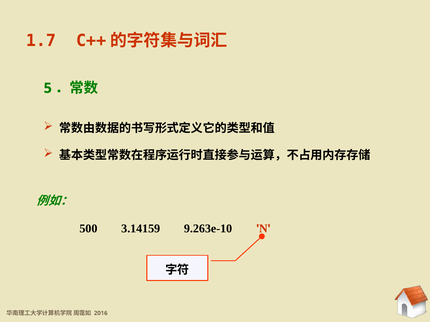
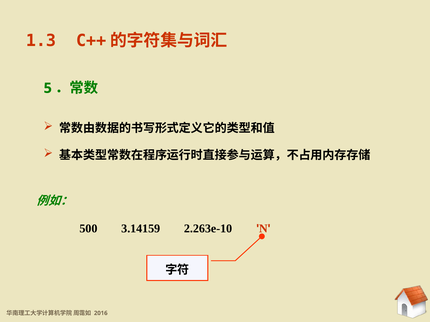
1.7: 1.7 -> 1.3
9.263e-10: 9.263e-10 -> 2.263e-10
